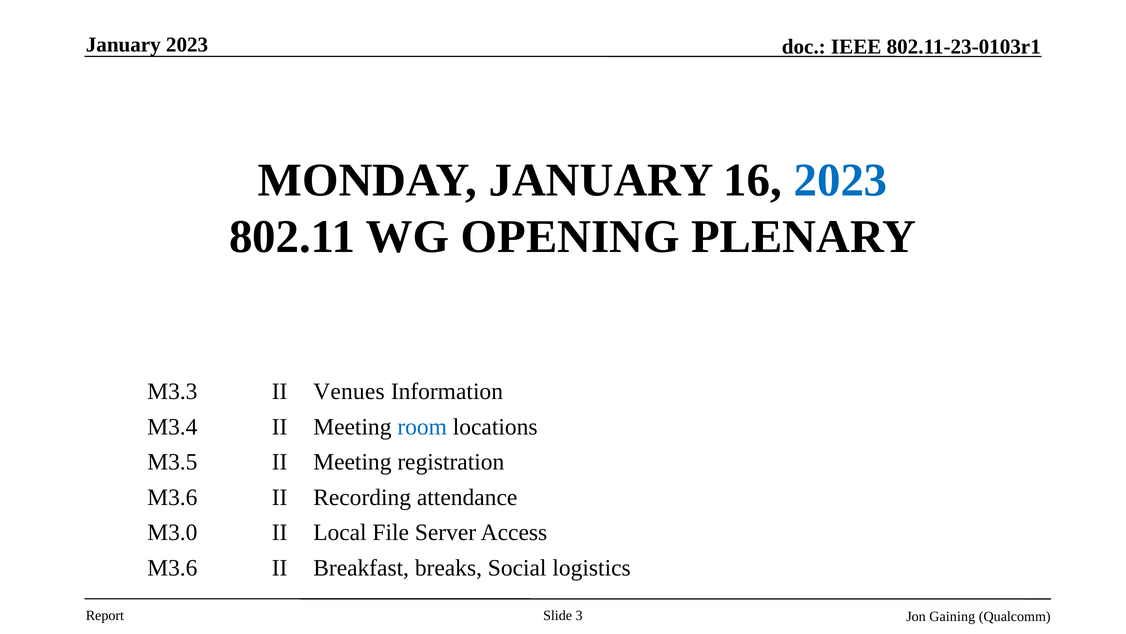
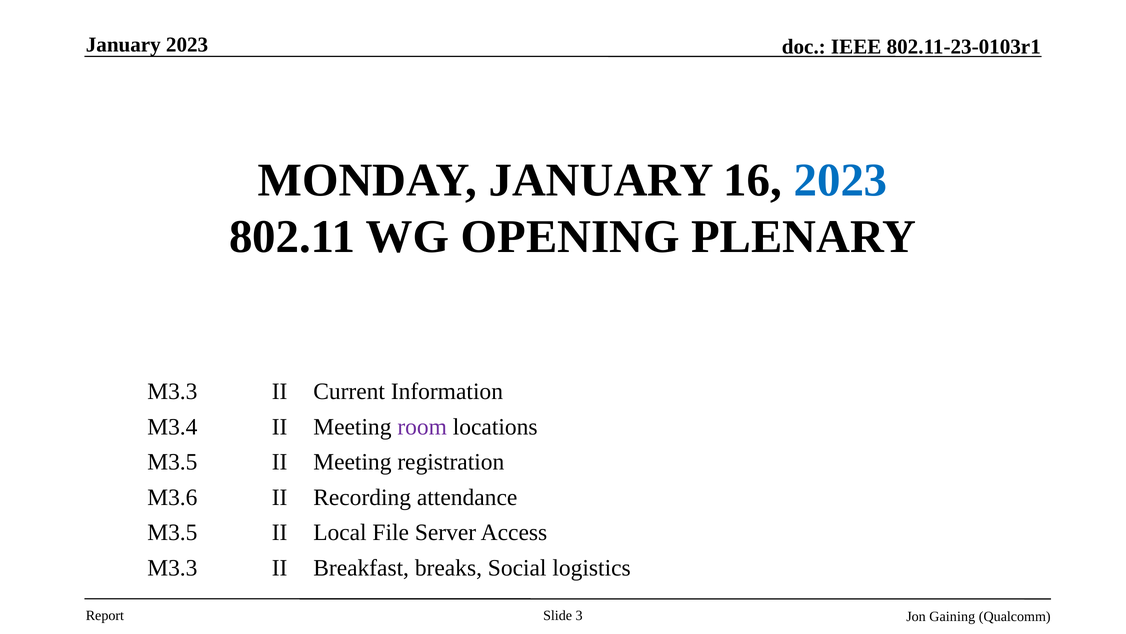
Venues: Venues -> Current
room colour: blue -> purple
M3.0 at (172, 532): M3.0 -> M3.5
M3.6 at (172, 567): M3.6 -> M3.3
